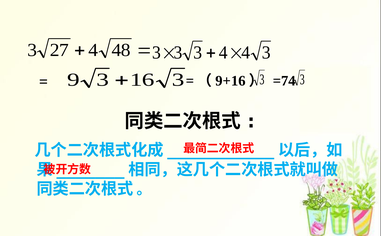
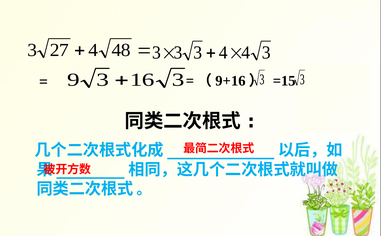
=74: =74 -> =15
